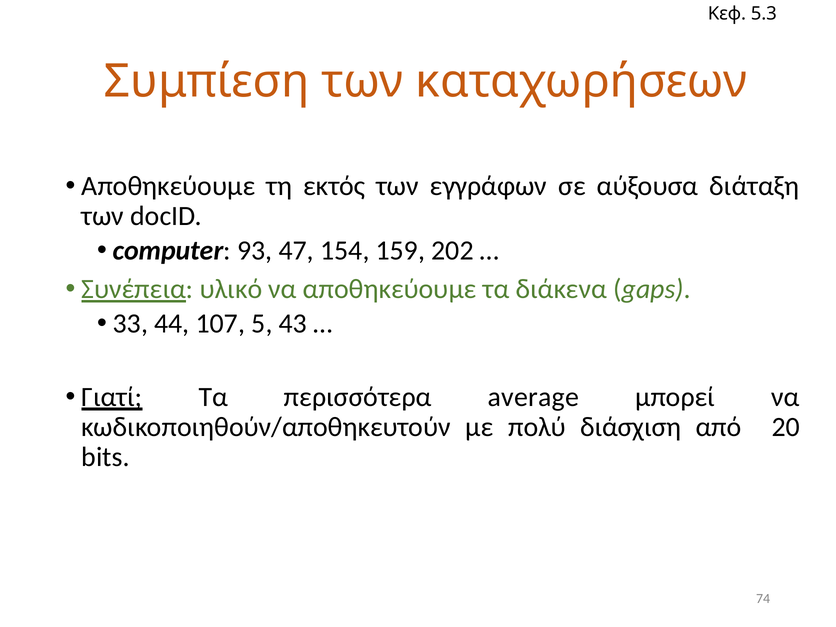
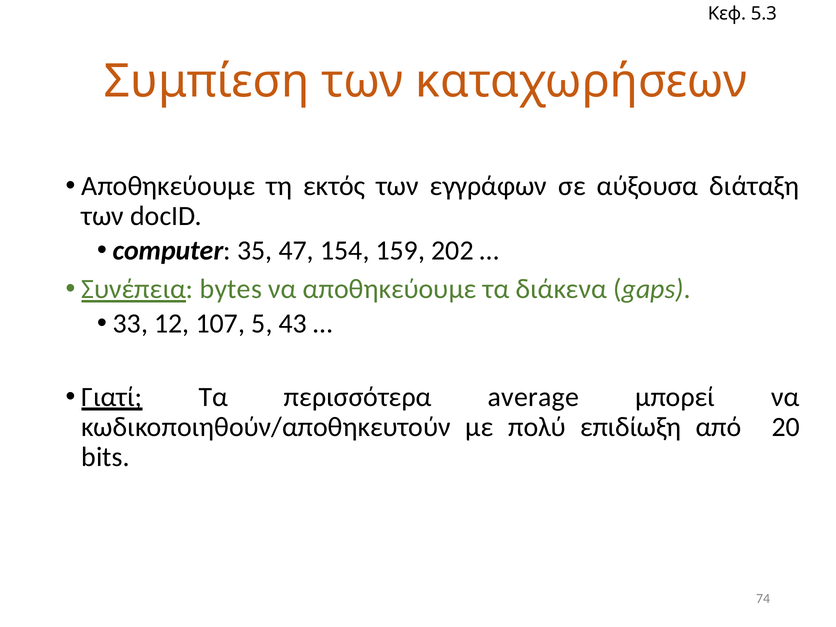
93: 93 -> 35
υλικό: υλικό -> bytes
44: 44 -> 12
διάσχιση: διάσχιση -> επιδίωξη
